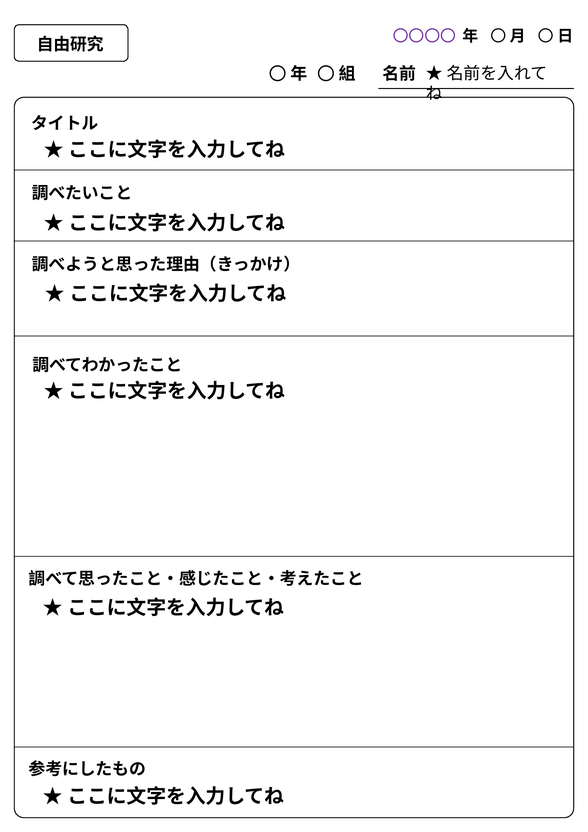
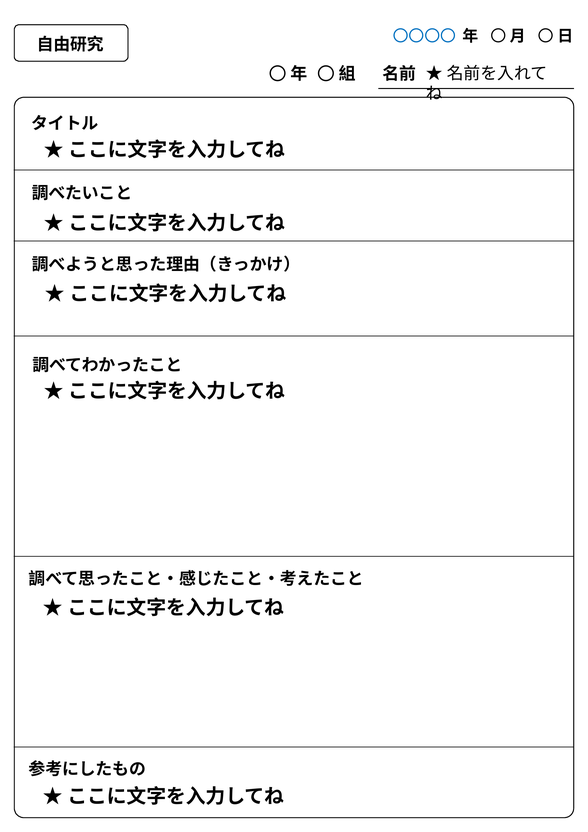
〇〇〇〇 colour: purple -> blue
